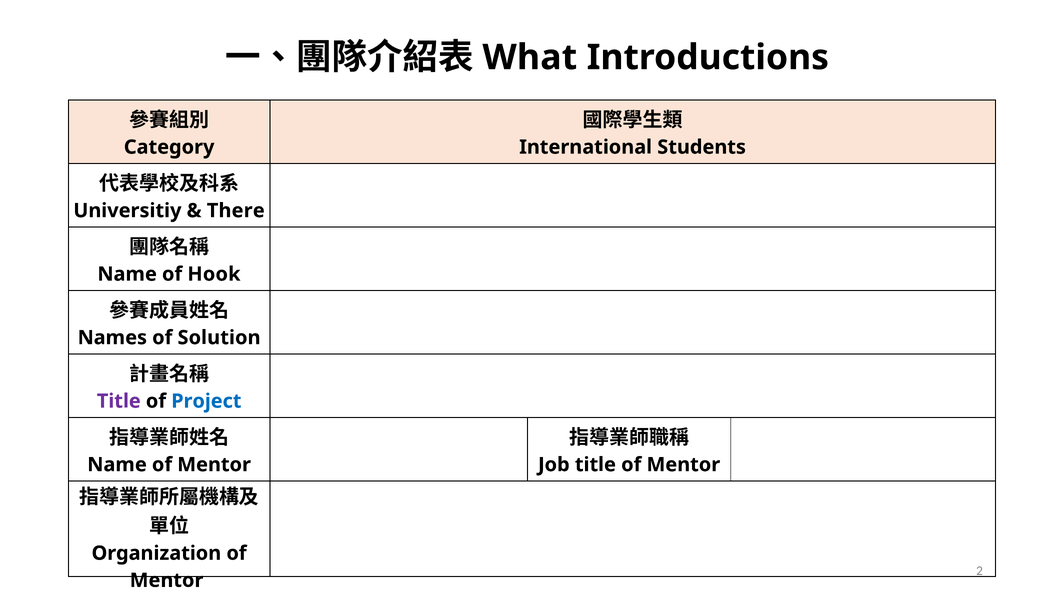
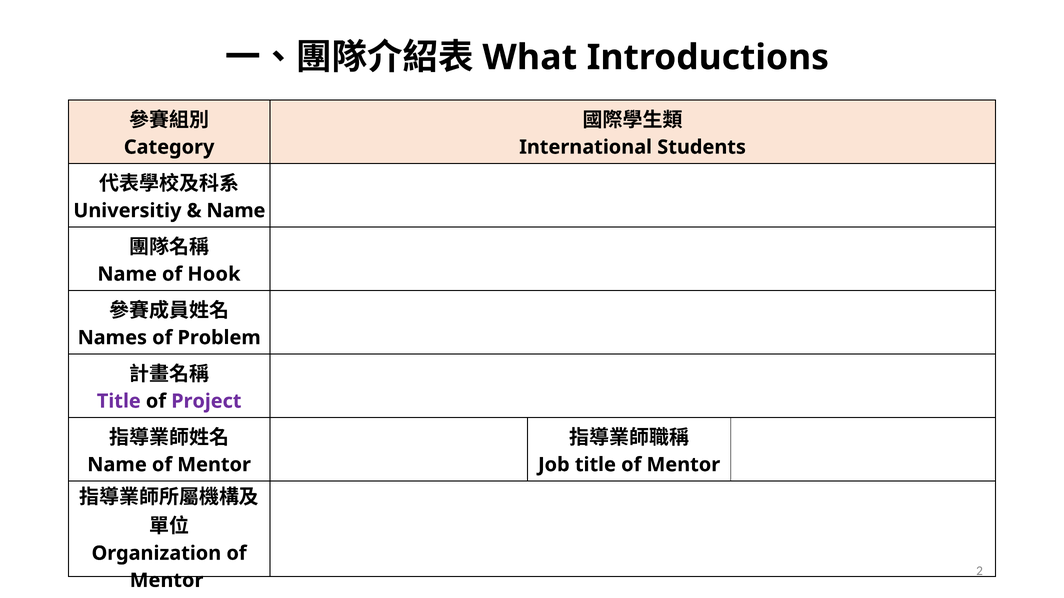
There at (236, 211): There -> Name
Solution: Solution -> Problem
Project colour: blue -> purple
